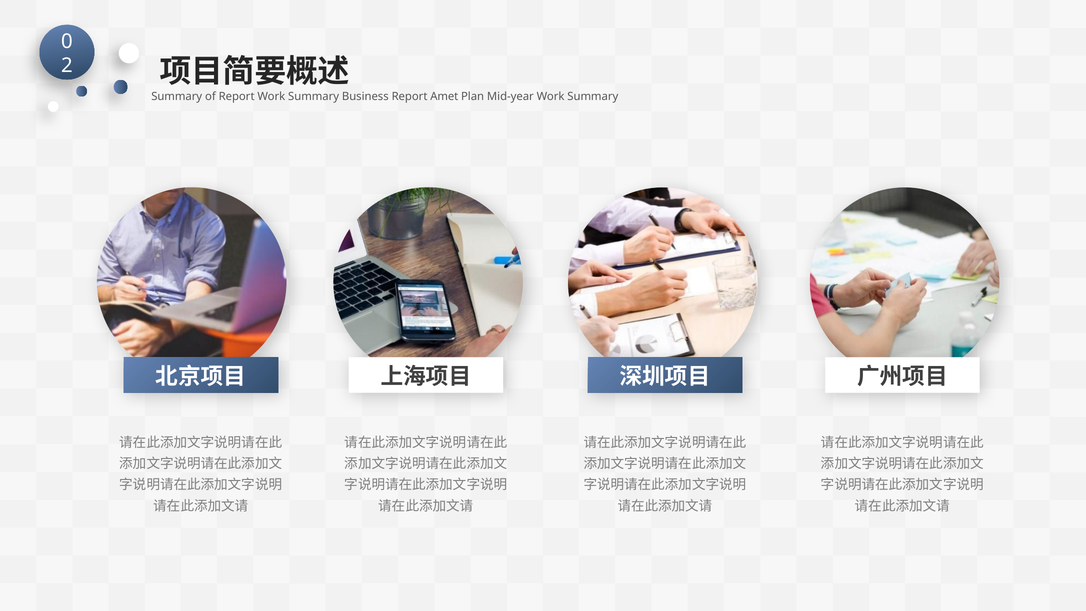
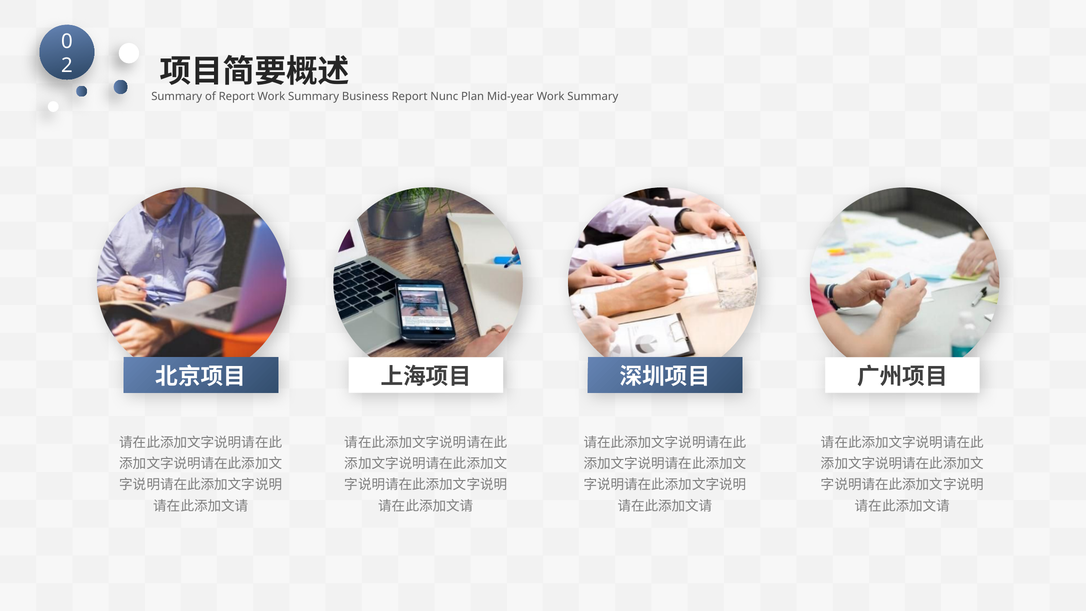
Amet: Amet -> Nunc
